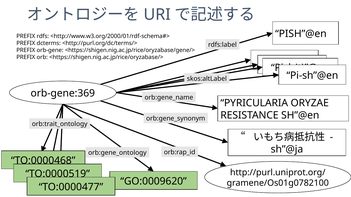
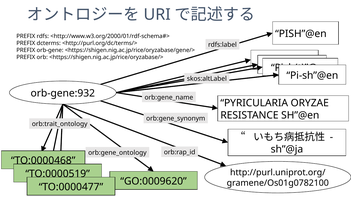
orb-gene:369: orb-gene:369 -> orb-gene:932
